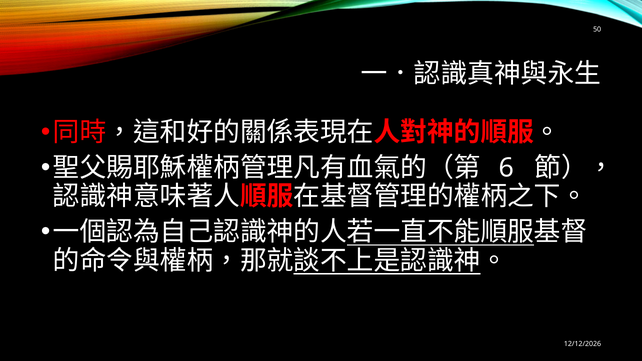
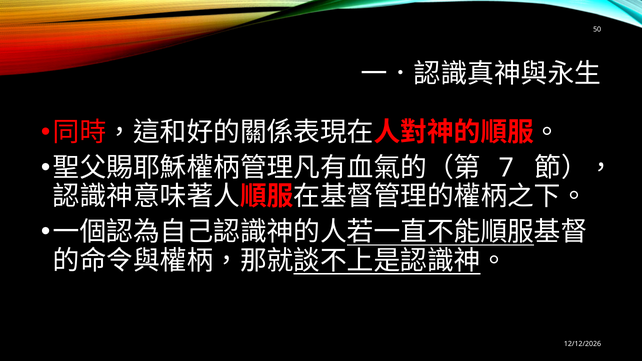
6: 6 -> 7
